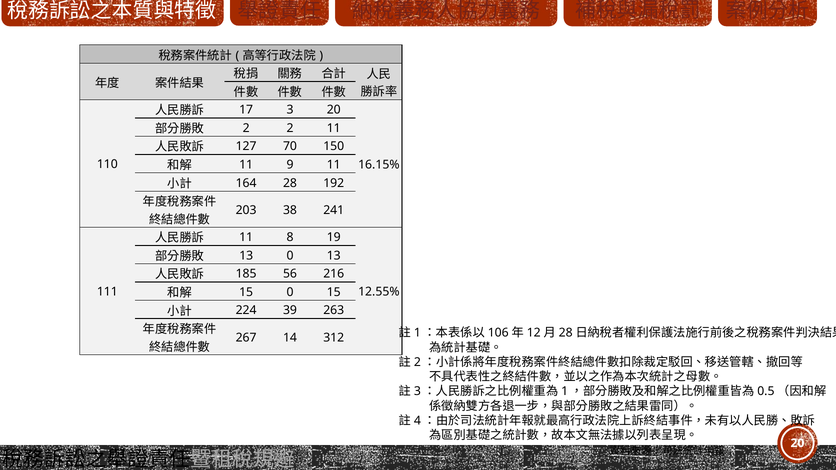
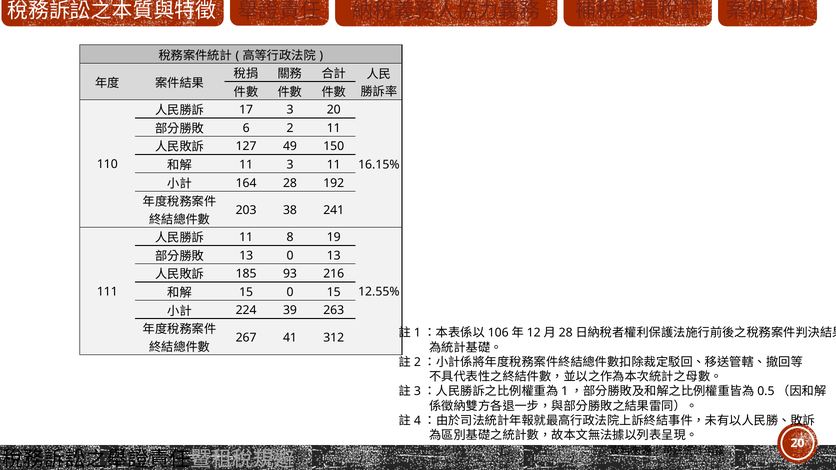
2 at (246, 128): 2 -> 6
70: 70 -> 49
11 9: 9 -> 3
56: 56 -> 93
14: 14 -> 41
